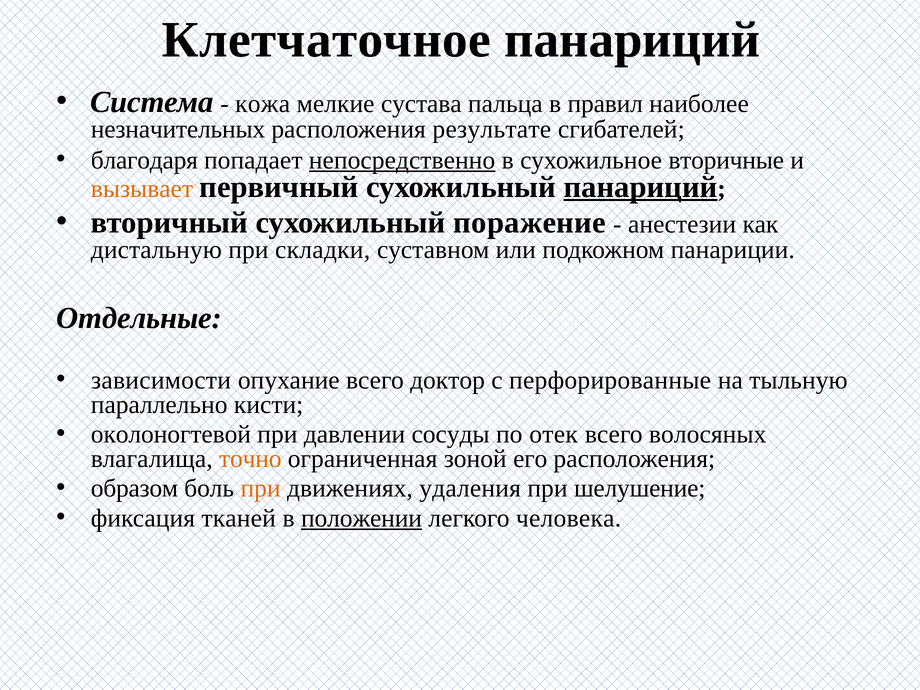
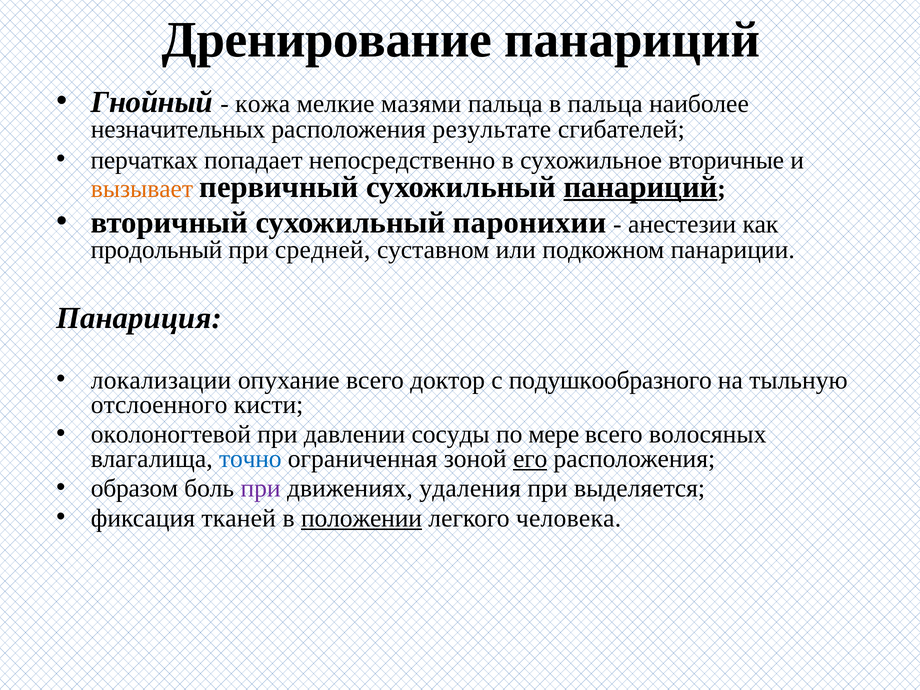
Клетчаточное: Клетчаточное -> Дренирование
Система: Система -> Гнойный
сустава: сустава -> мазями
в правил: правил -> пальца
благодаря: благодаря -> перчатках
непосредственно underline: present -> none
поражение: поражение -> паронихии
дистальную: дистальную -> продольный
складки: складки -> средней
Отдельные: Отдельные -> Панариция
зависимости: зависимости -> локализации
перфорированные: перфорированные -> подушкообразного
параллельно: параллельно -> отслоенного
отек: отек -> мере
точно colour: orange -> blue
его underline: none -> present
при at (261, 489) colour: orange -> purple
шелушение: шелушение -> выделяется
